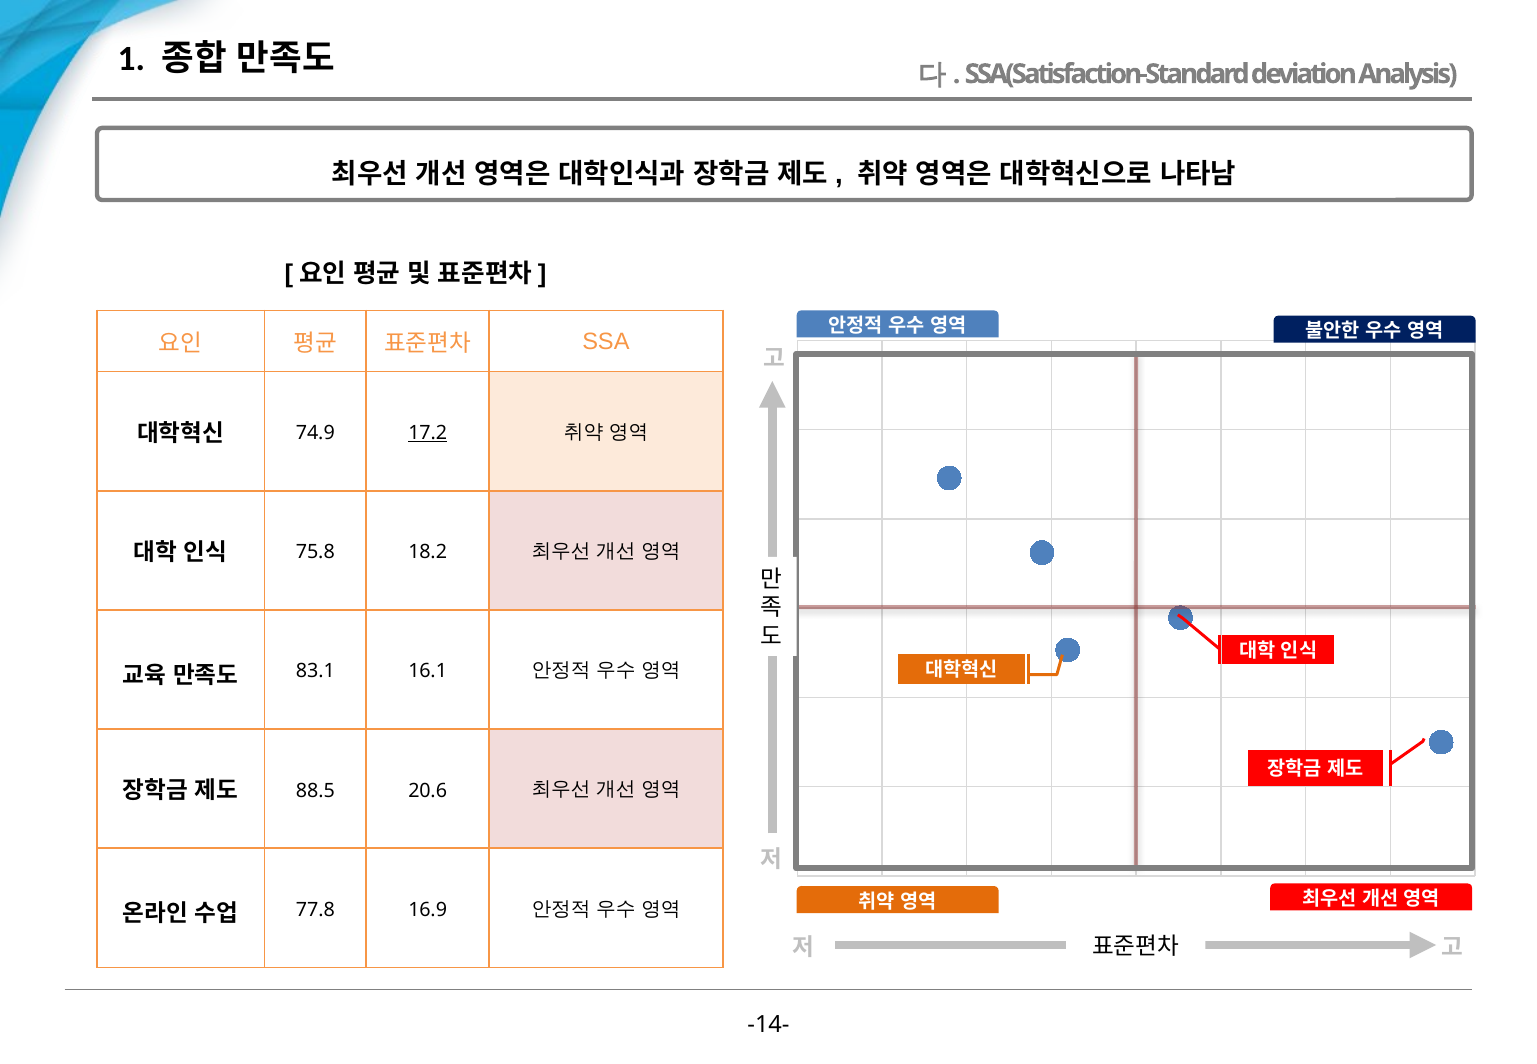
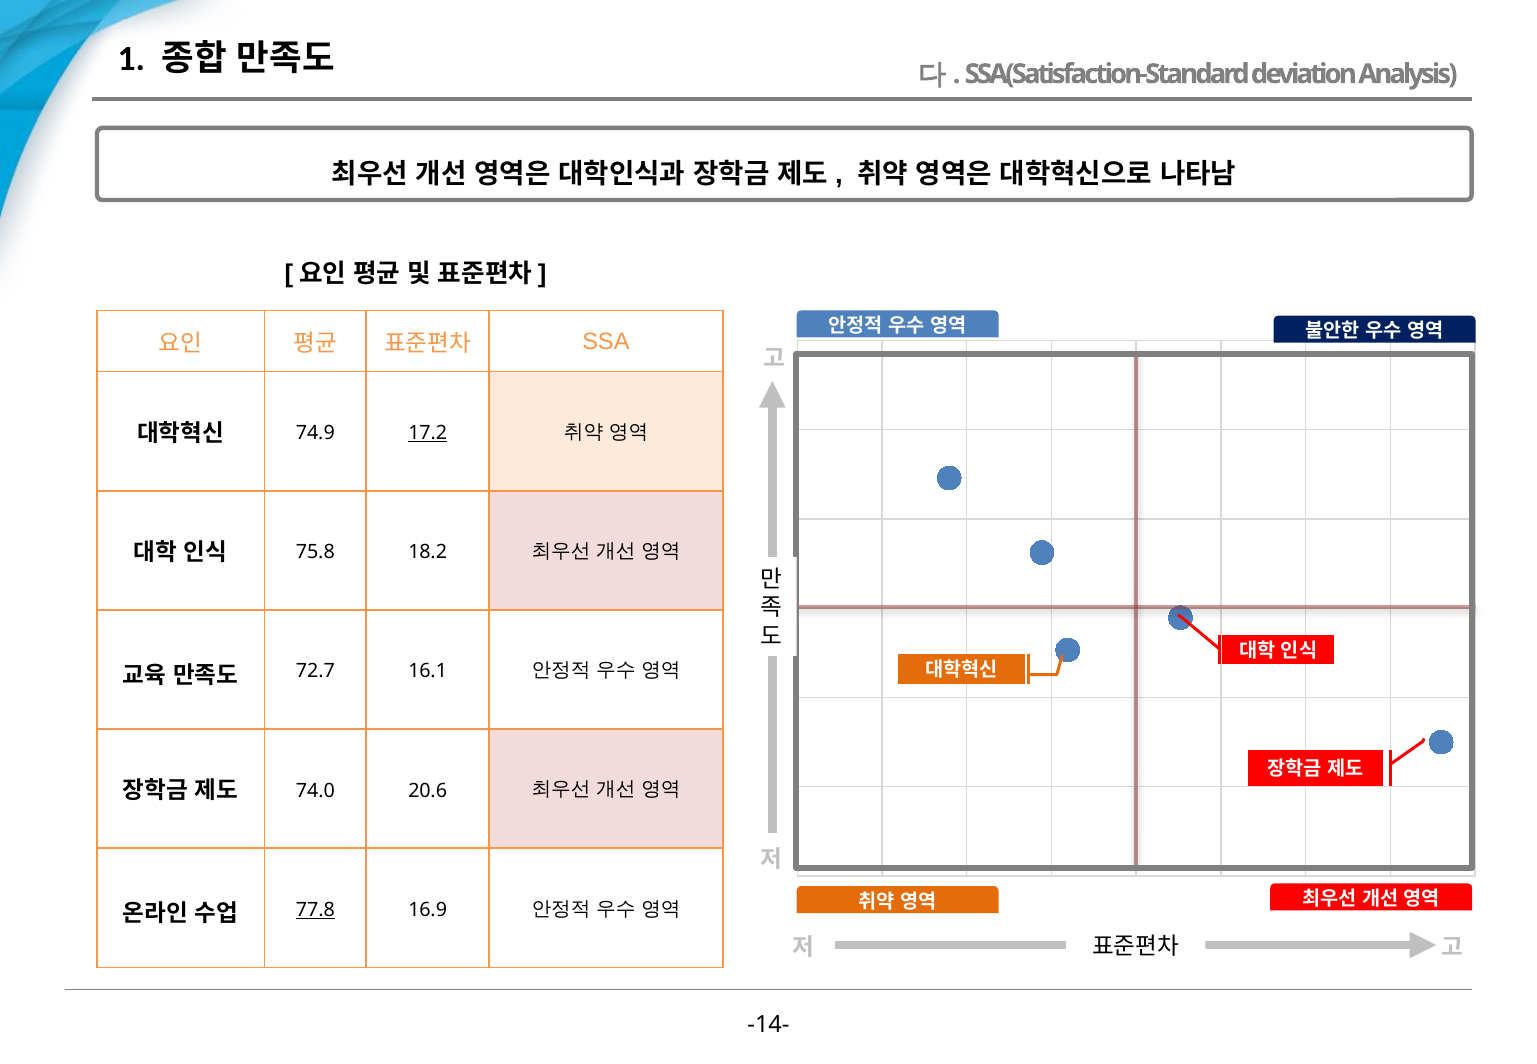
83.1: 83.1 -> 72.7
88.5: 88.5 -> 74.0
77.8 underline: none -> present
